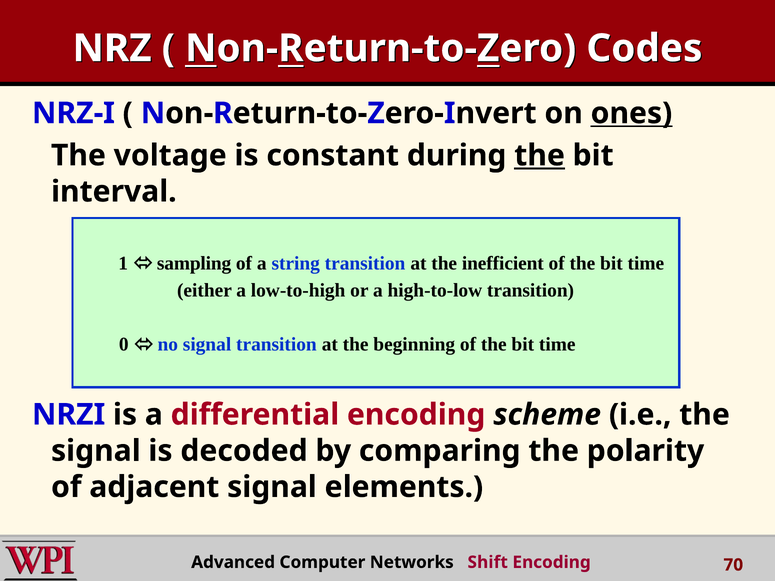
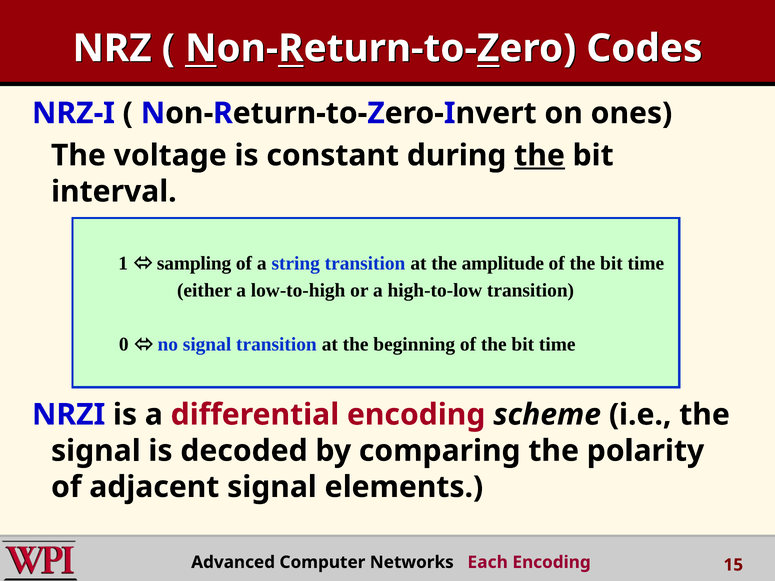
ones underline: present -> none
inefficient: inefficient -> amplitude
Shift: Shift -> Each
70: 70 -> 15
